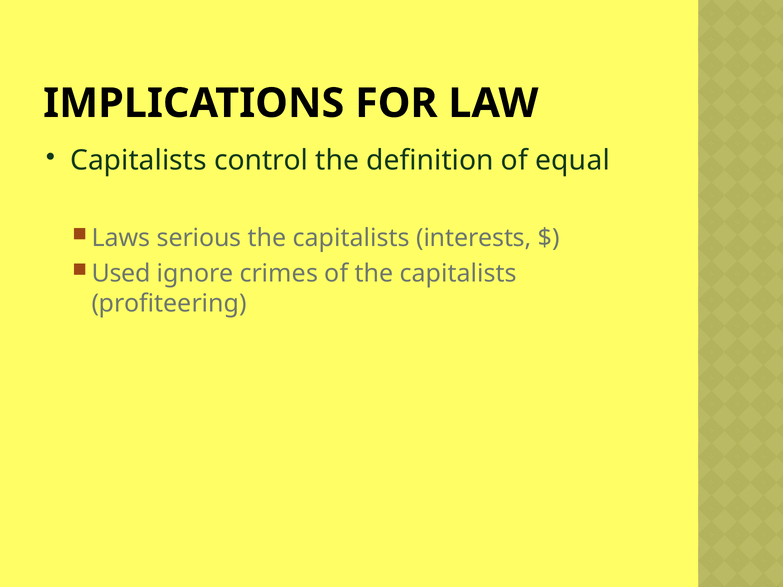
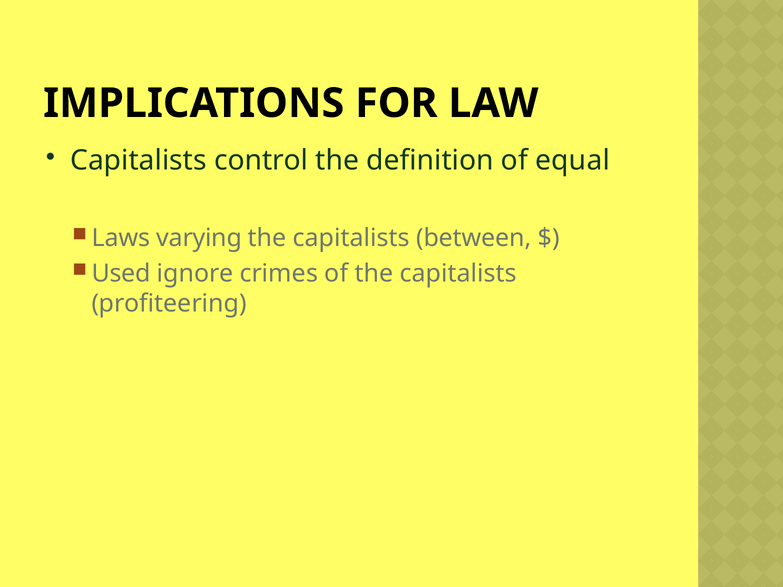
serious: serious -> varying
interests: interests -> between
